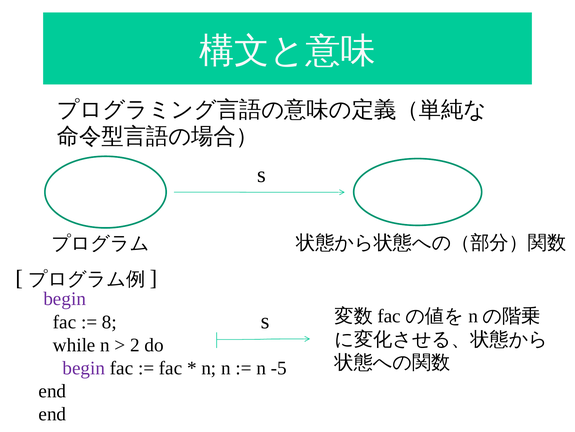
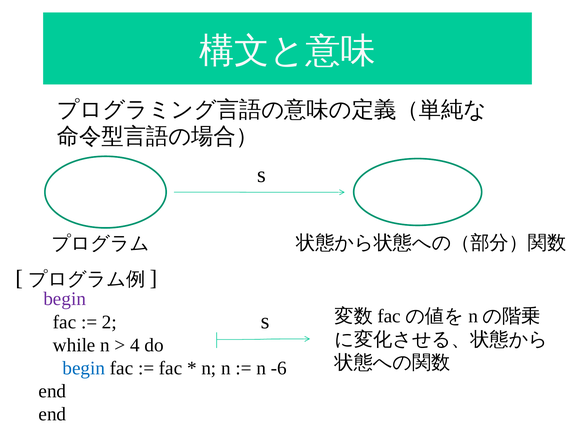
8: 8 -> 2
2: 2 -> 4
begin at (84, 367) colour: purple -> blue
-5: -5 -> -6
